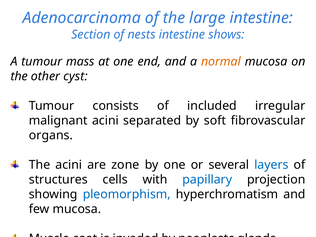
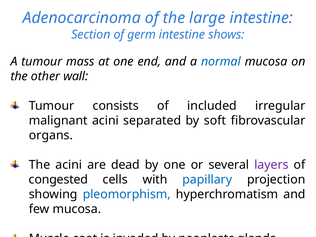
nests: nests -> germ
normal colour: orange -> blue
cyst: cyst -> wall
zone: zone -> dead
layers colour: blue -> purple
structures: structures -> congested
